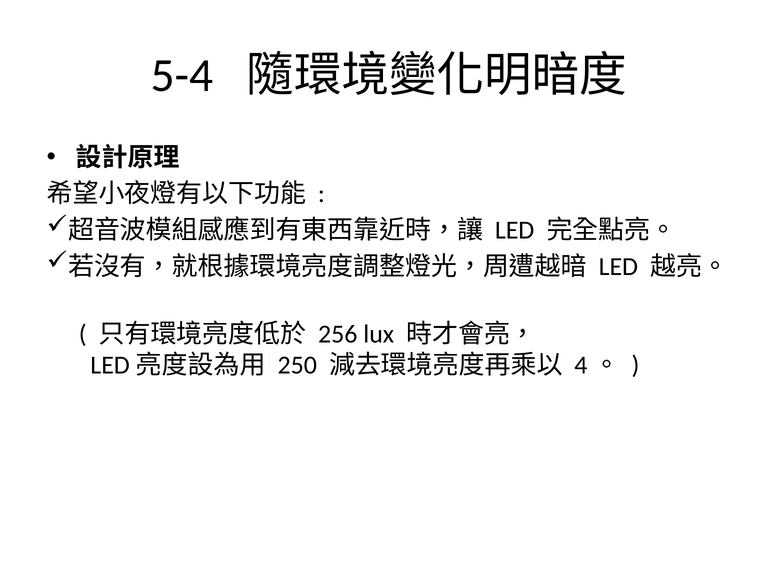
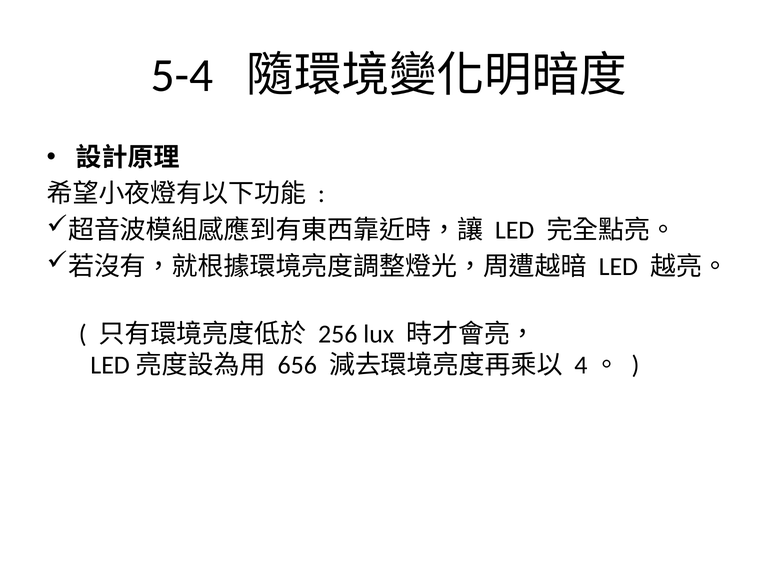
250: 250 -> 656
